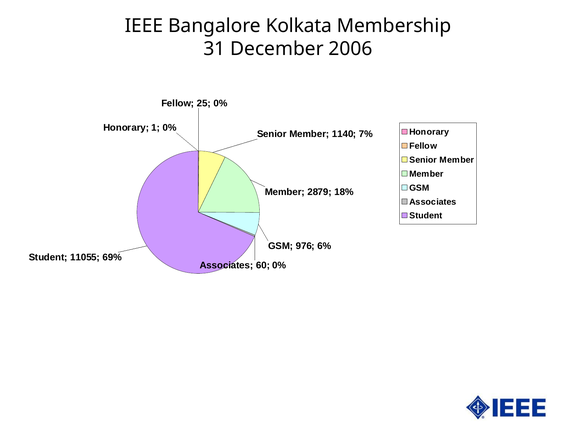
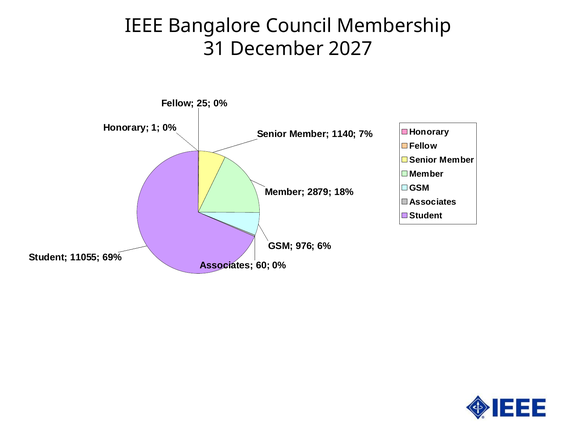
Kolkata: Kolkata -> Council
2006: 2006 -> 2027
